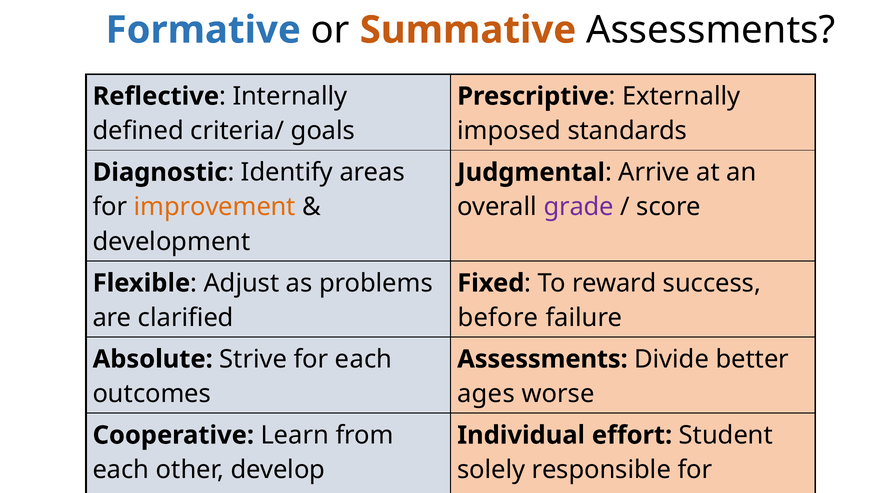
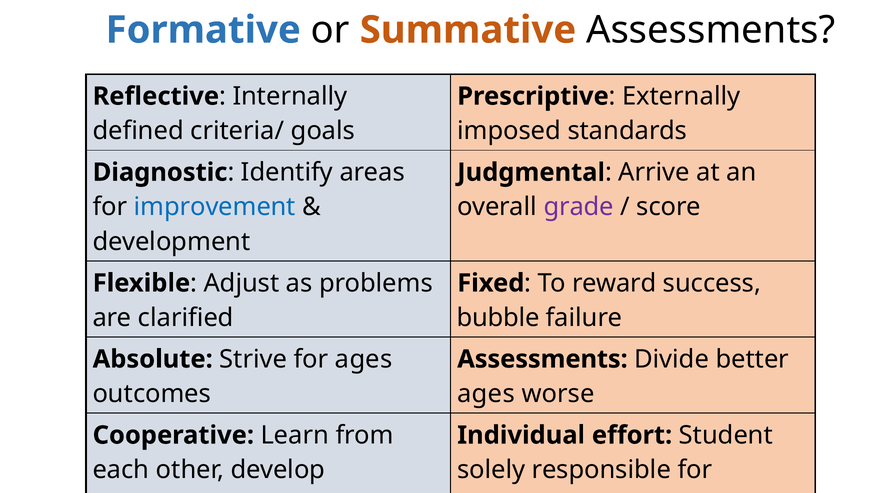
improvement colour: orange -> blue
before: before -> bubble
for each: each -> ages
